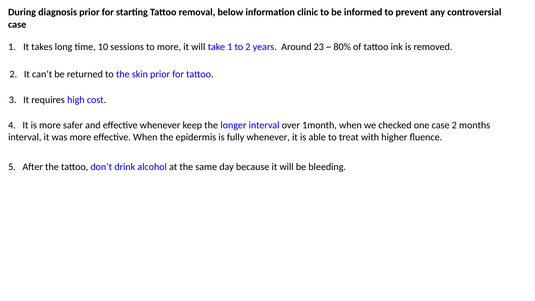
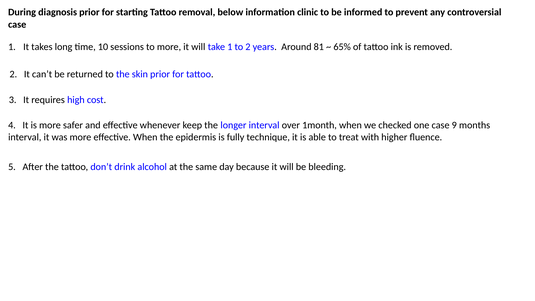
23: 23 -> 81
80%: 80% -> 65%
case 2: 2 -> 9
fully whenever: whenever -> technique
